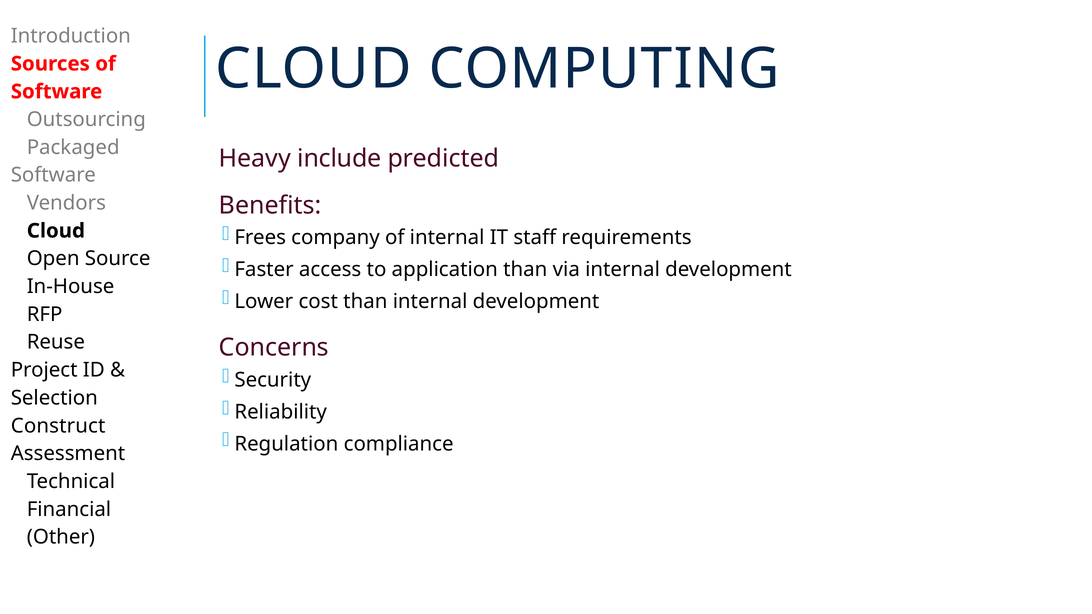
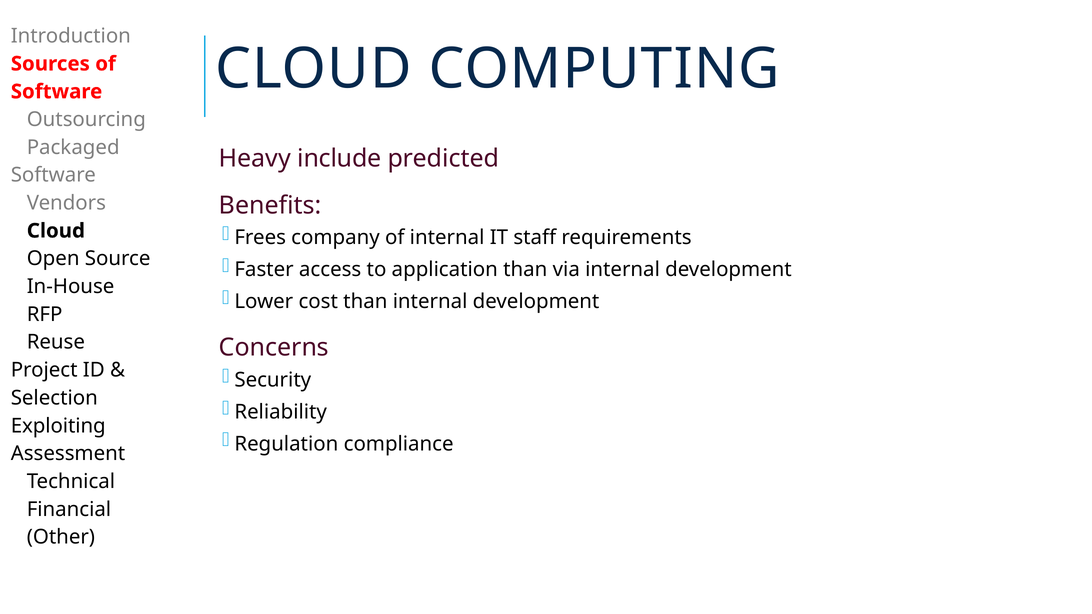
Construct: Construct -> Exploiting
